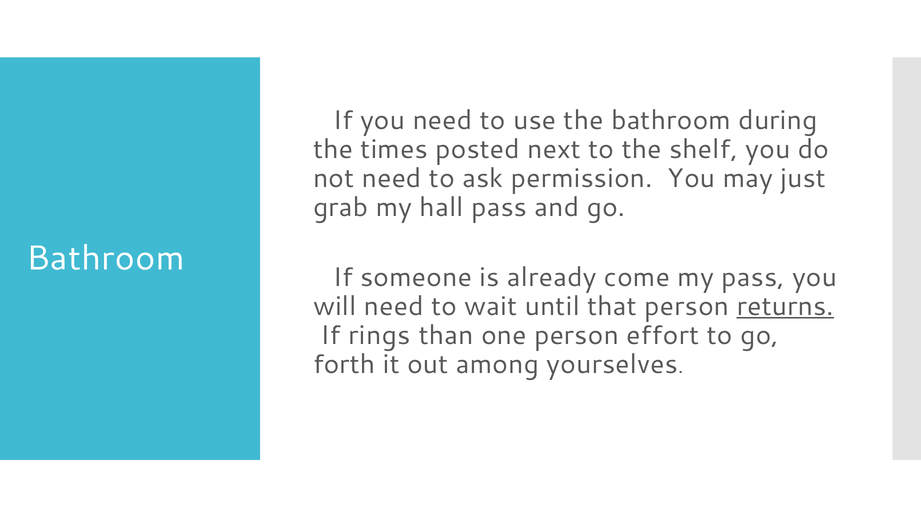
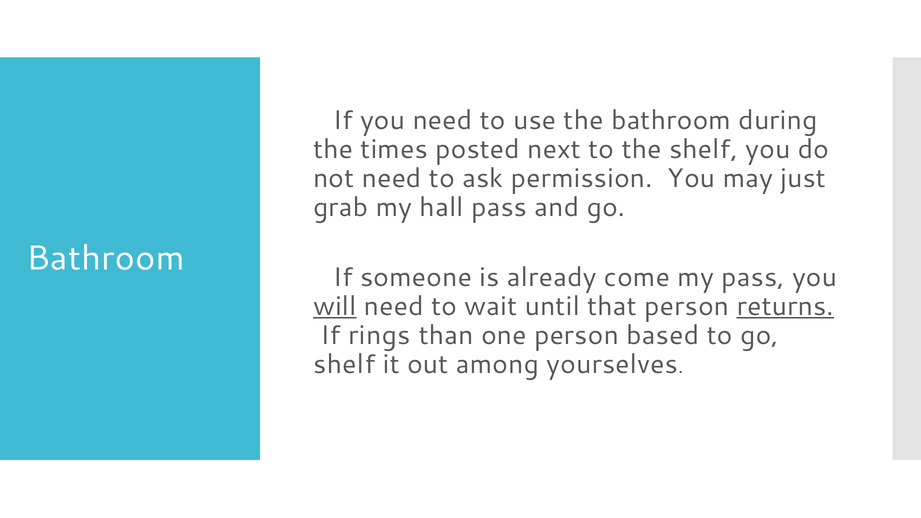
will underline: none -> present
effort: effort -> based
forth at (344, 364): forth -> shelf
